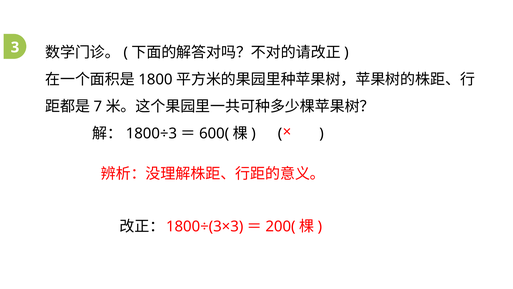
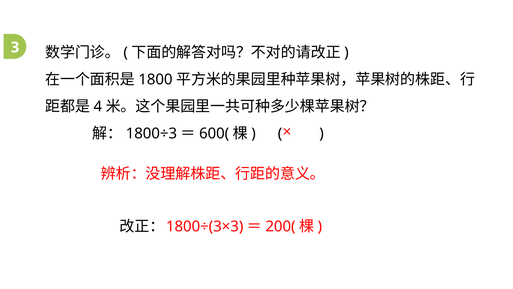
7: 7 -> 4
